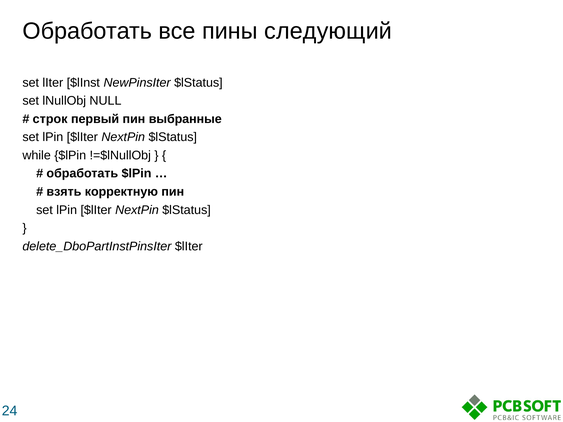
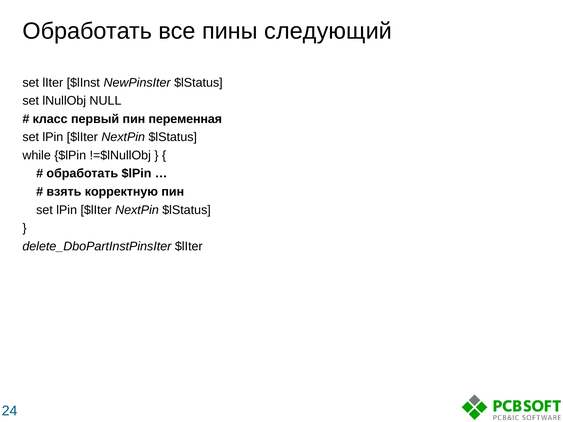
строк: строк -> класс
выбранные: выбранные -> переменная
